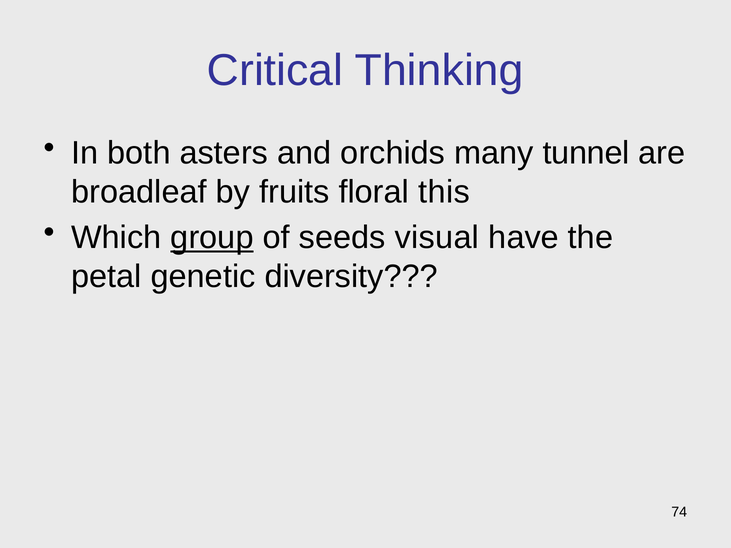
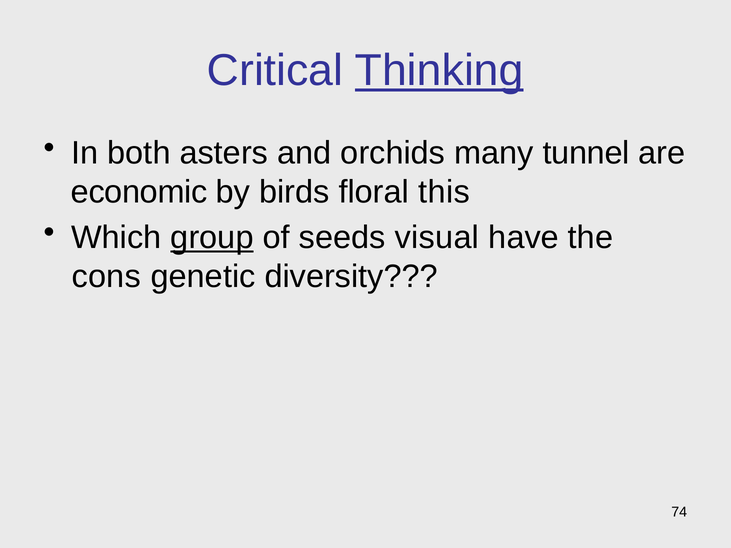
Thinking underline: none -> present
broadleaf: broadleaf -> economic
fruits: fruits -> birds
petal: petal -> cons
